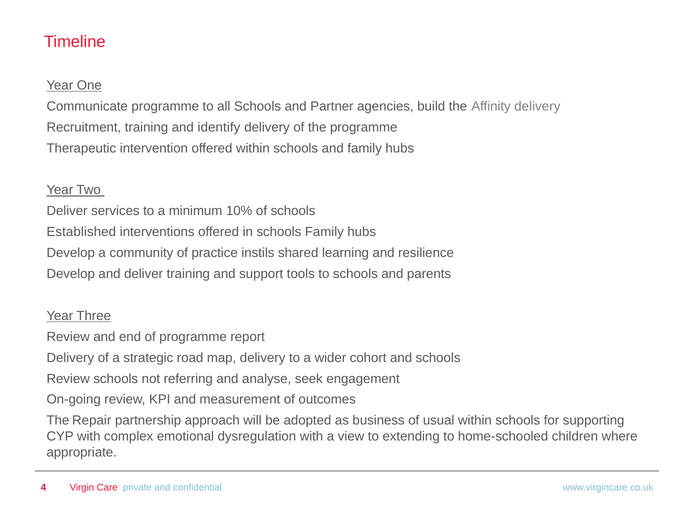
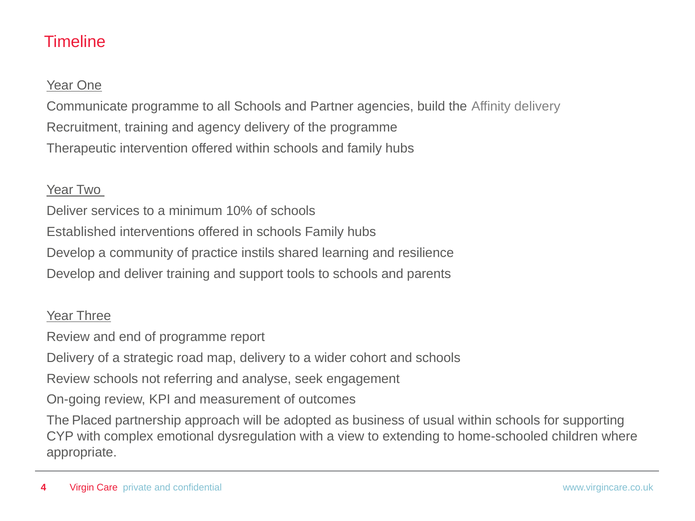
identify: identify -> agency
Repair: Repair -> Placed
